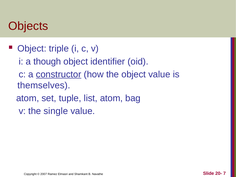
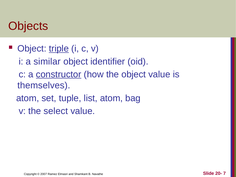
triple underline: none -> present
though: though -> similar
single: single -> select
